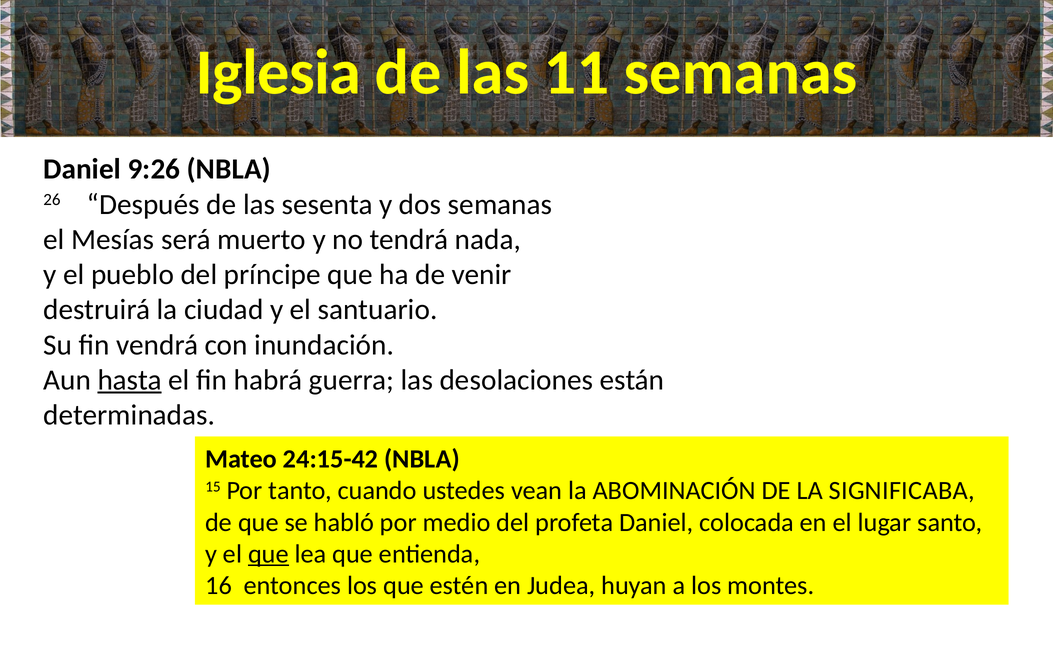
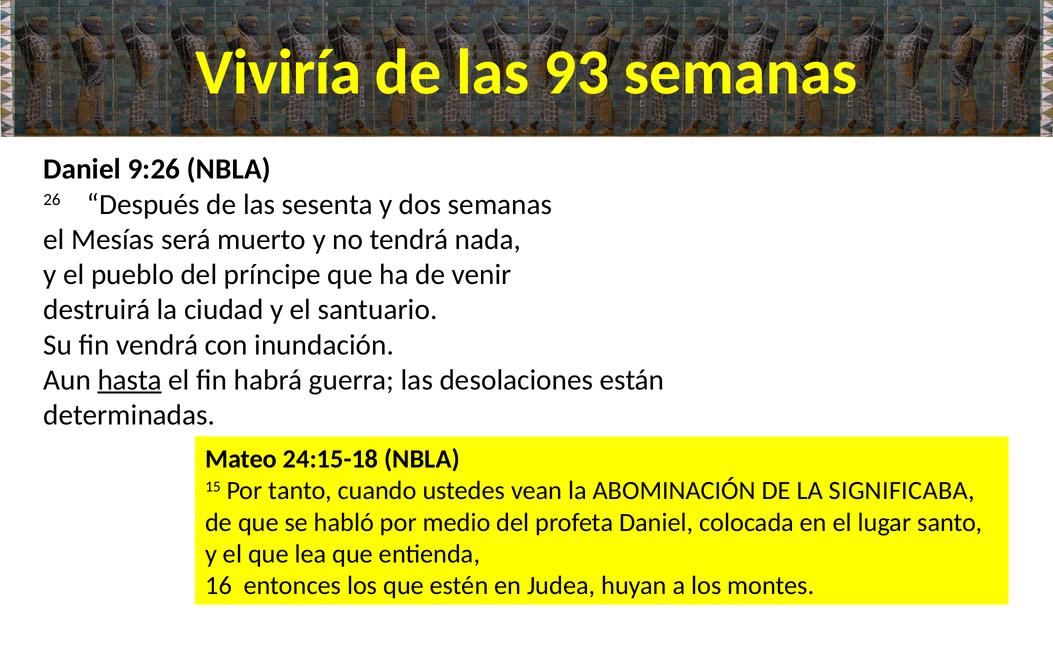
Iglesia: Iglesia -> Viviría
11: 11 -> 93
24:15-42: 24:15-42 -> 24:15-18
que at (268, 554) underline: present -> none
